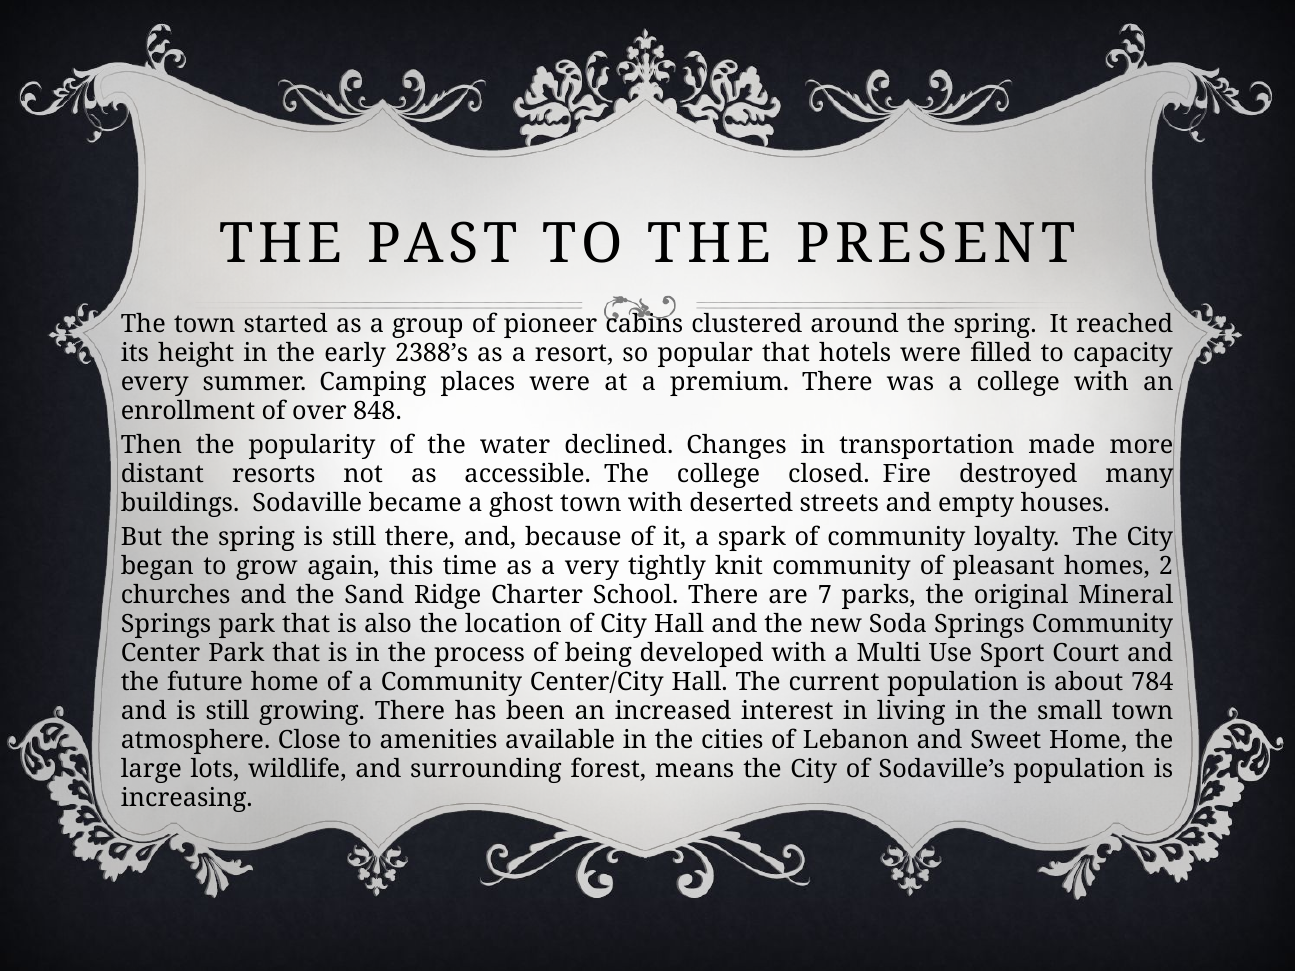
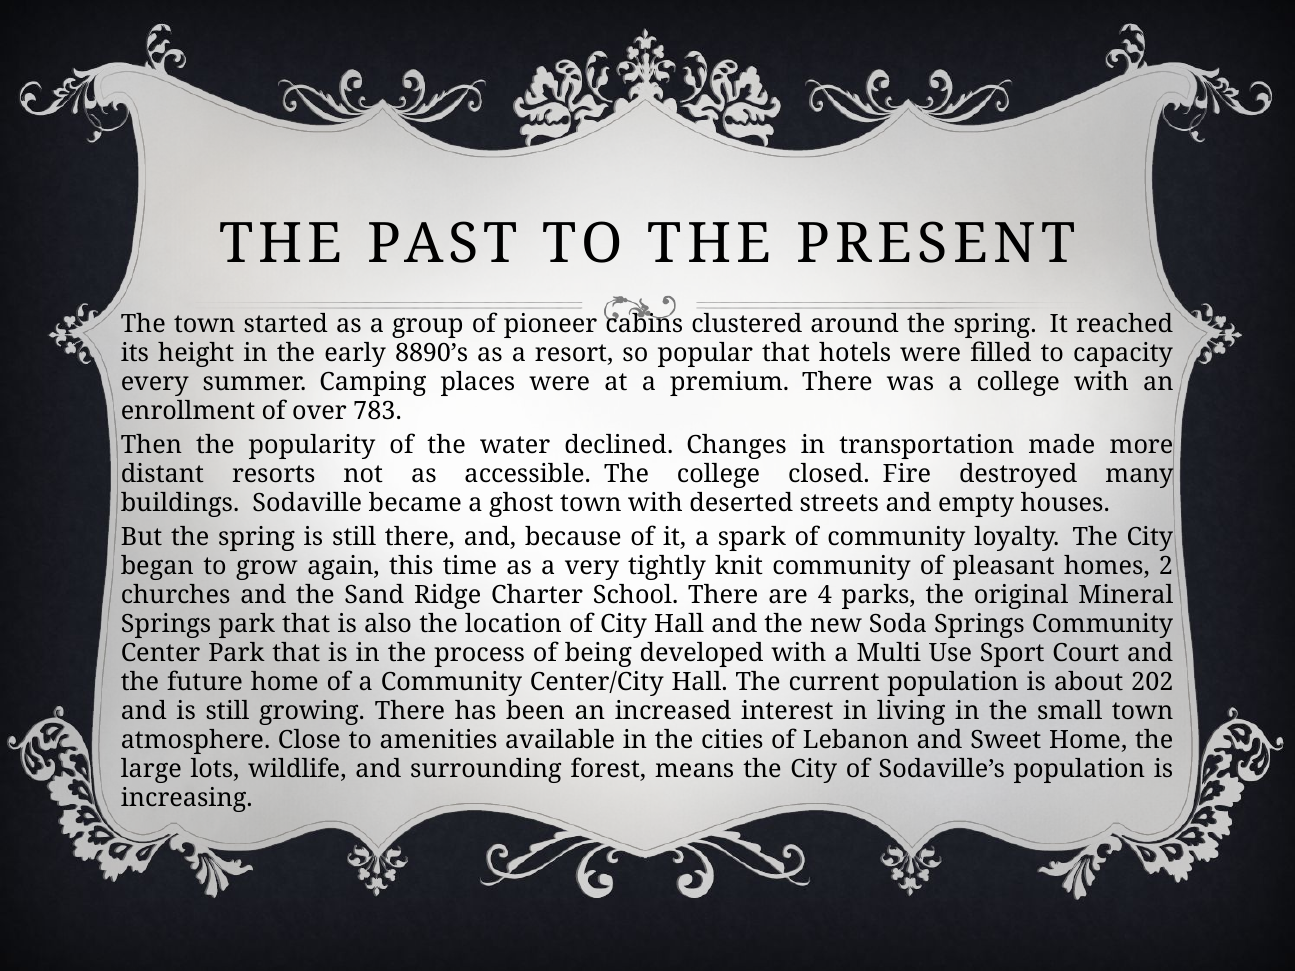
2388’s: 2388’s -> 8890’s
848: 848 -> 783
7: 7 -> 4
784: 784 -> 202
